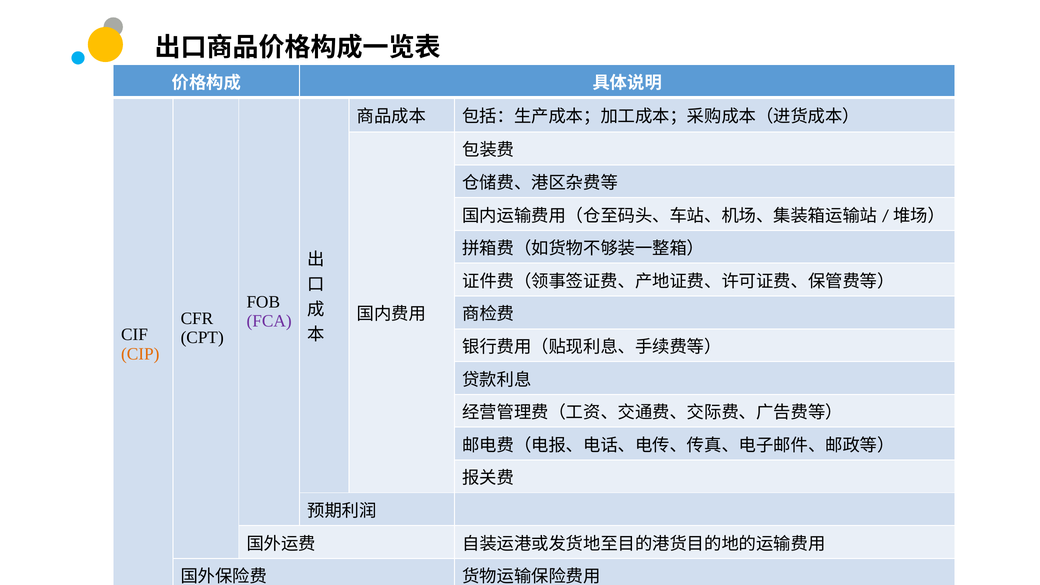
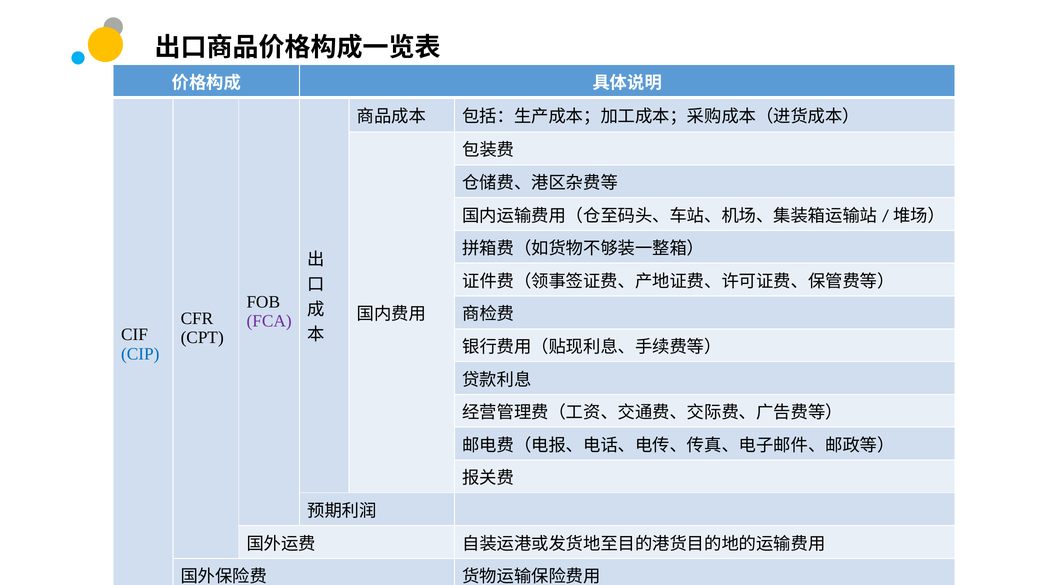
CIP colour: orange -> blue
